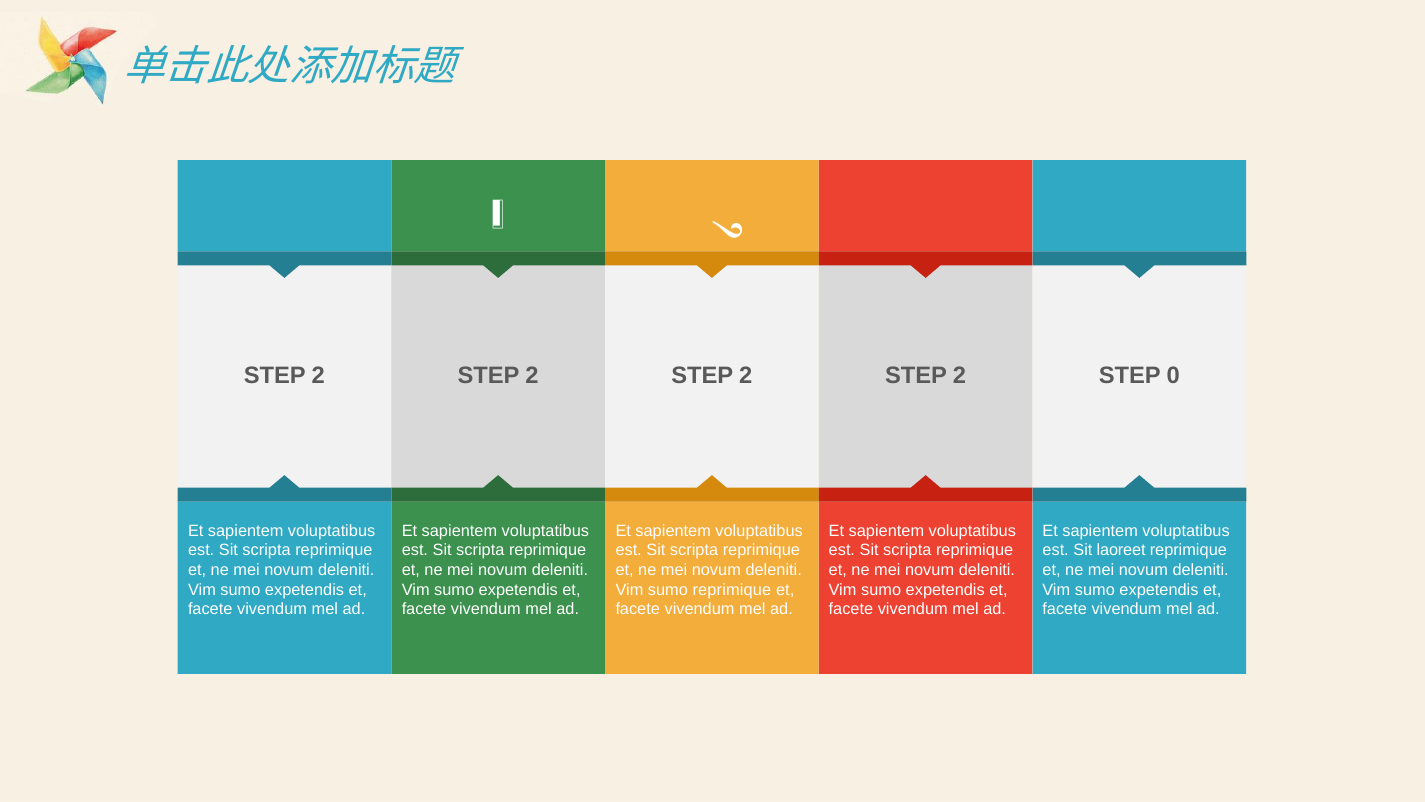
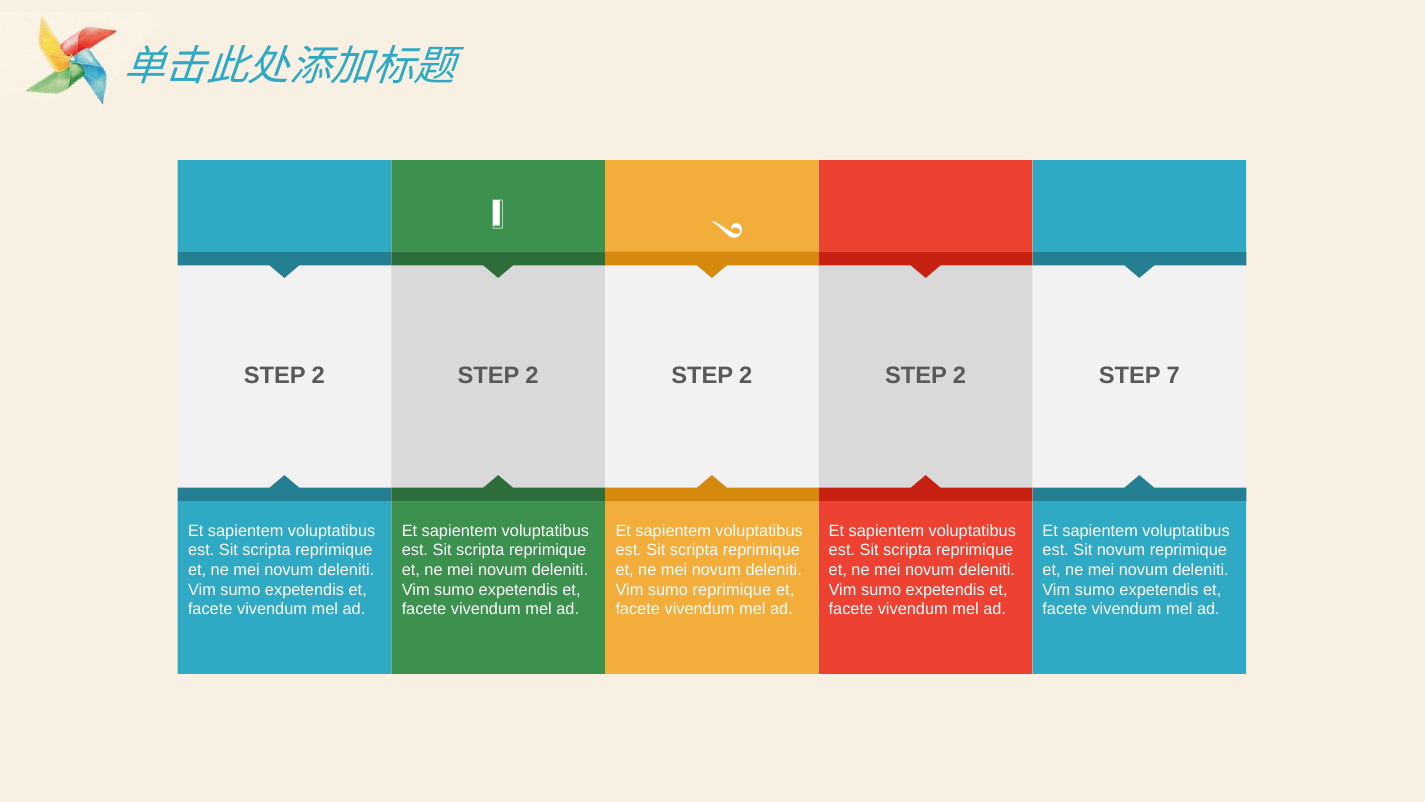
0: 0 -> 7
Sit laoreet: laoreet -> novum
